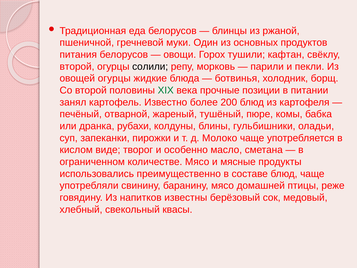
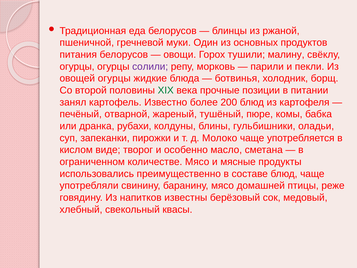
кафтан: кафтан -> малину
второй at (77, 66): второй -> огурцы
солили colour: black -> purple
